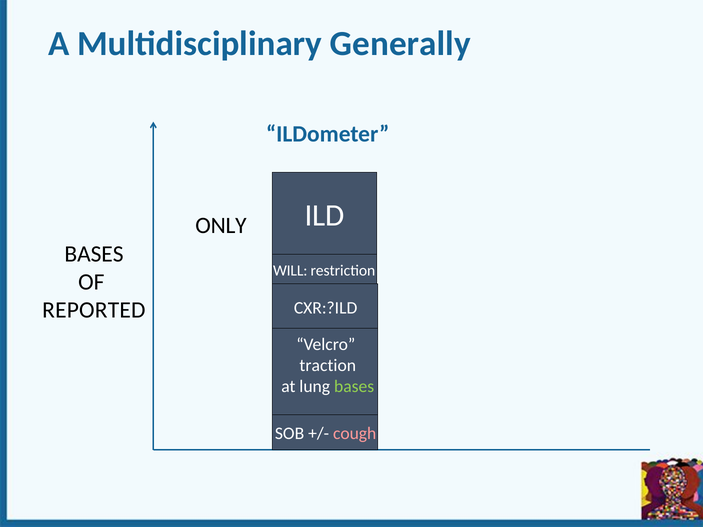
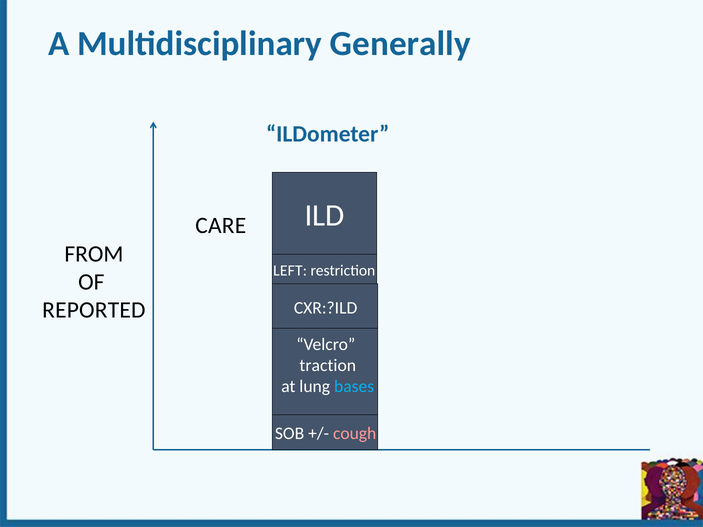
ONLY: ONLY -> CARE
BASES at (94, 254): BASES -> FROM
WILL: WILL -> LEFT
bases at (354, 387) colour: light green -> light blue
